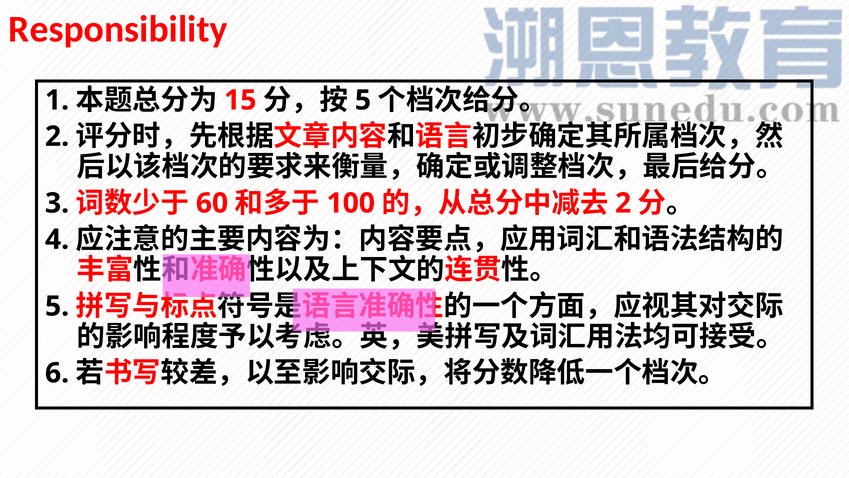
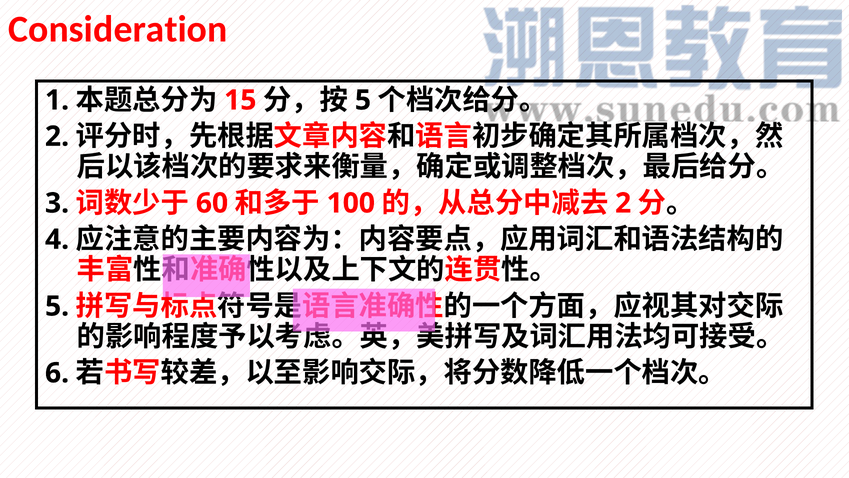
Responsibility: Responsibility -> Consideration
